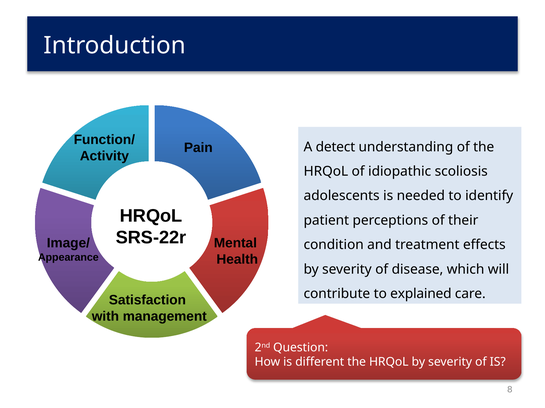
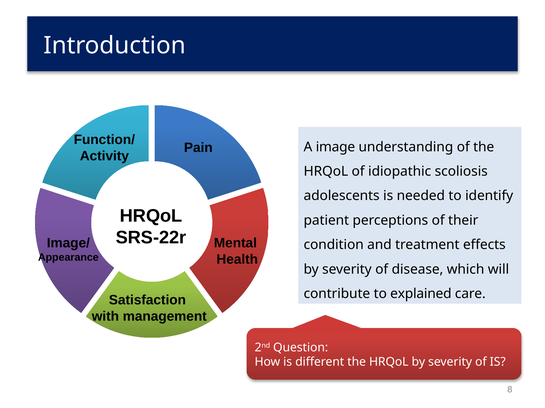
detect: detect -> image
